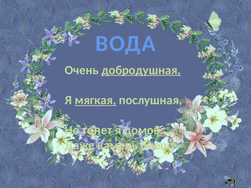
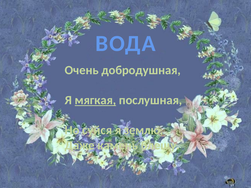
добродушная underline: present -> none
тонет: тонет -> суйся
домов: домов -> землю
